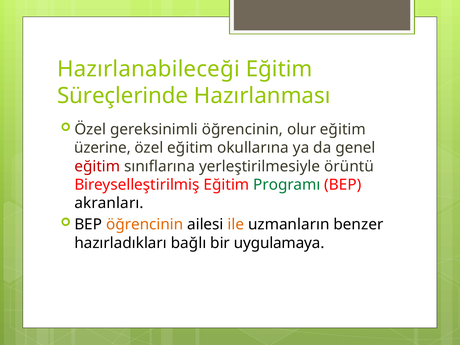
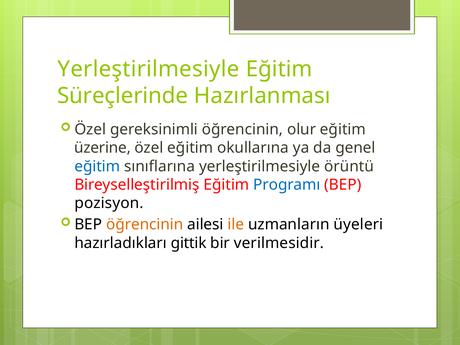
Hazırlanabileceği at (148, 69): Hazırlanabileceği -> Yerleştirilmesiyle
eğitim at (97, 166) colour: red -> blue
Programı colour: green -> blue
akranları: akranları -> pozisyon
benzer: benzer -> üyeleri
bağlı: bağlı -> gittik
uygulamaya: uygulamaya -> verilmesidir
